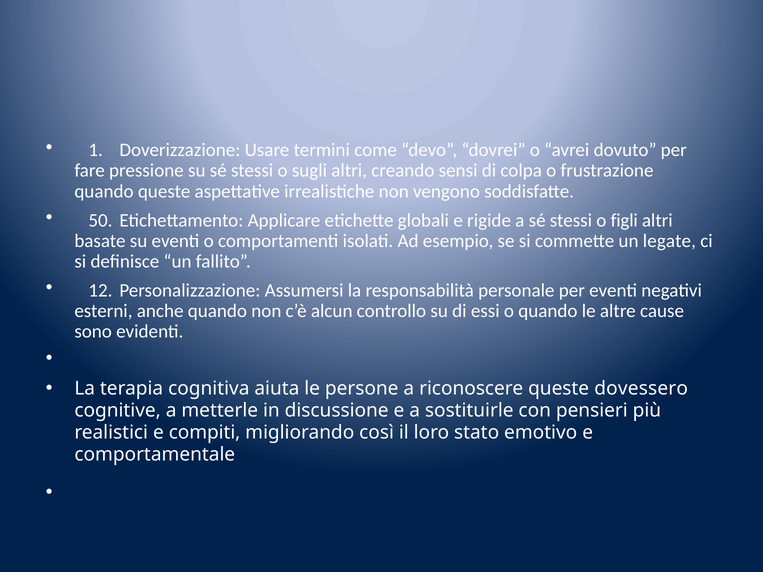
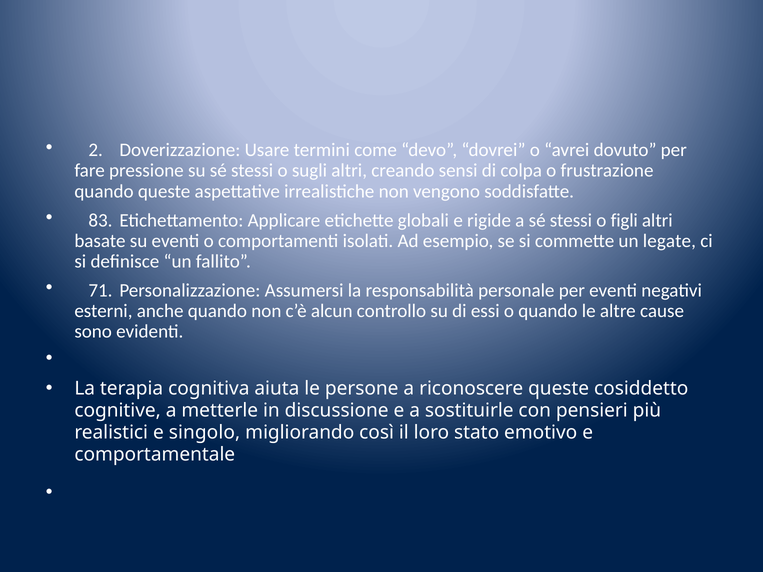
1: 1 -> 2
50: 50 -> 83
12: 12 -> 71
dovessero: dovessero -> cosiddetto
compiti: compiti -> singolo
